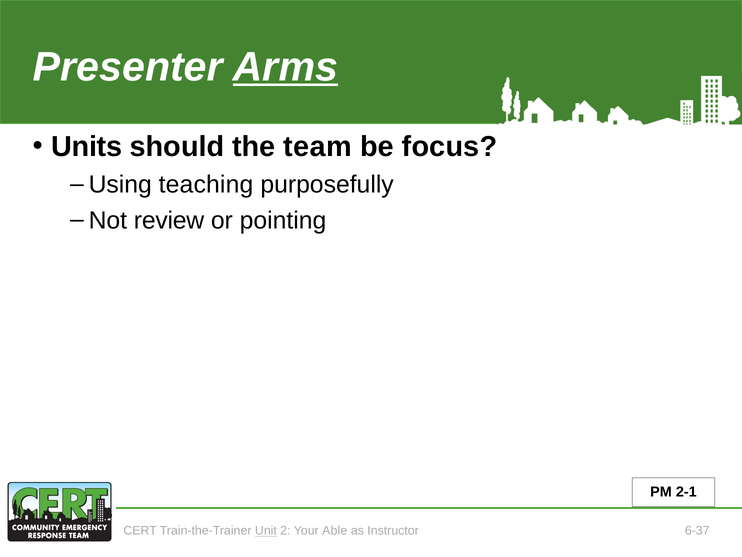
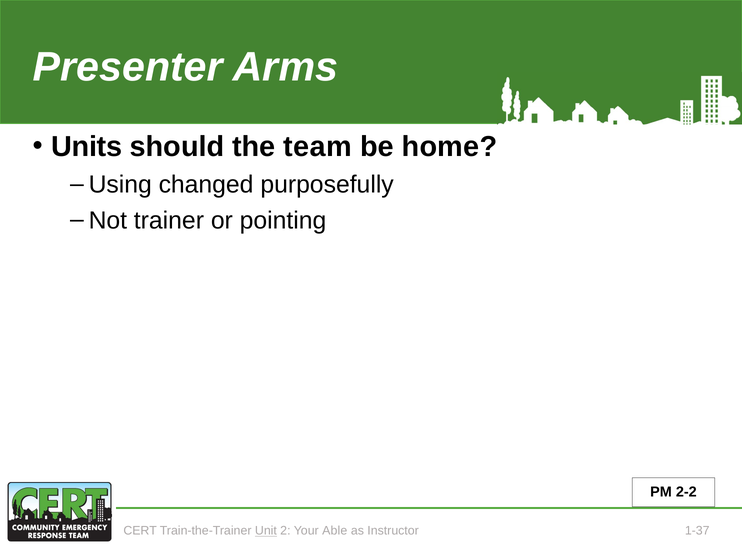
Arms underline: present -> none
focus: focus -> home
teaching: teaching -> changed
review: review -> trainer
2-1: 2-1 -> 2-2
6-37: 6-37 -> 1-37
